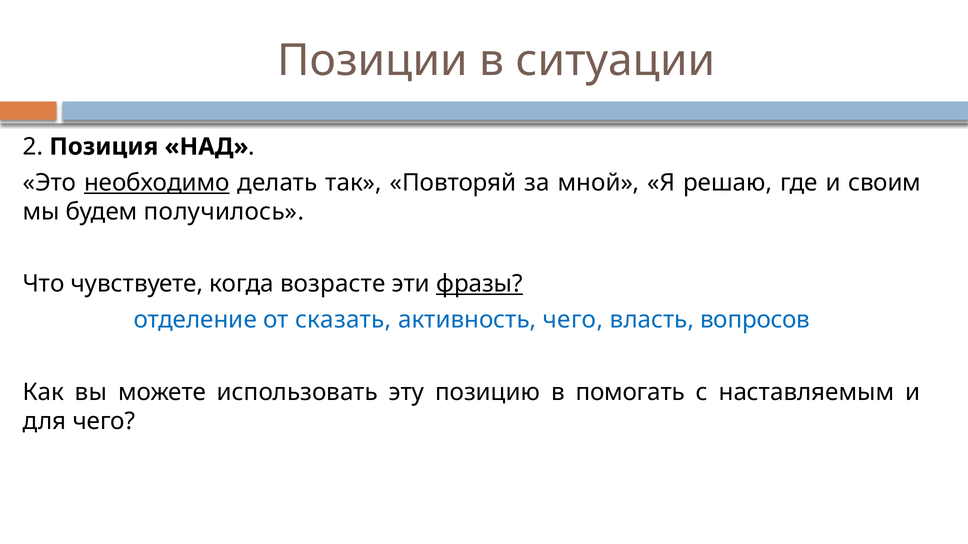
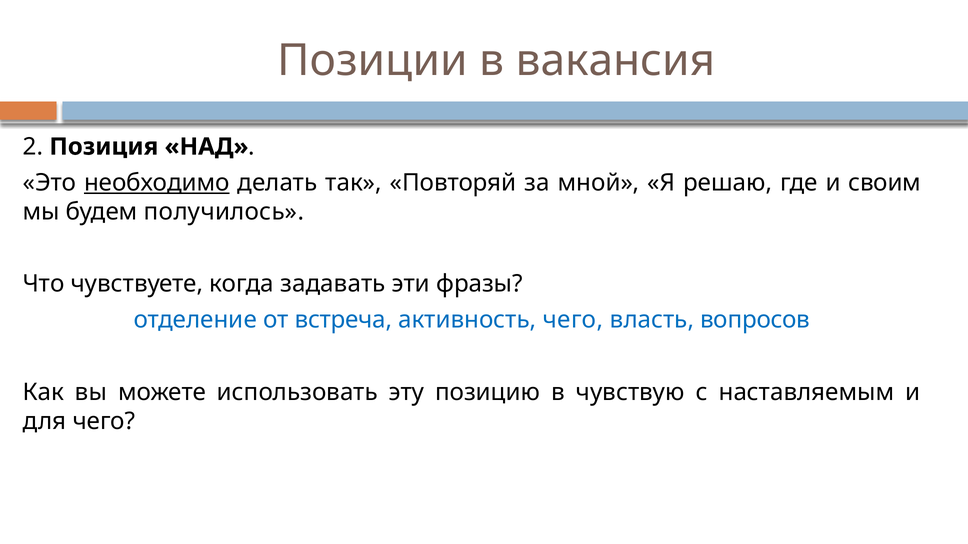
ситуации: ситуации -> вакансия
возрасте: возрасте -> задавать
фразы underline: present -> none
сказать: сказать -> встреча
помогать: помогать -> чувствую
